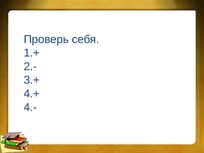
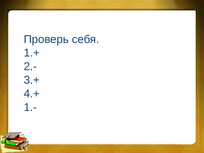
4.-: 4.- -> 1.-
